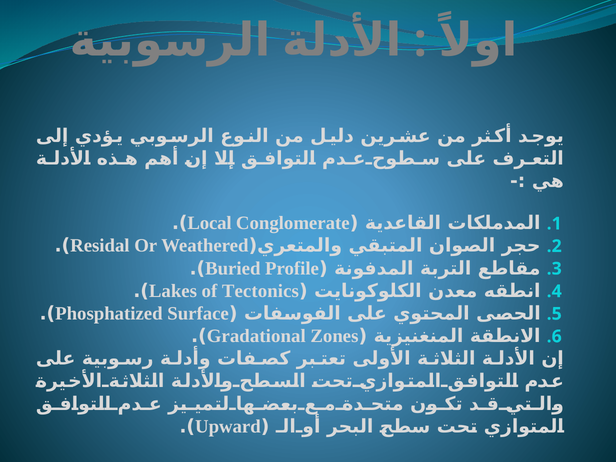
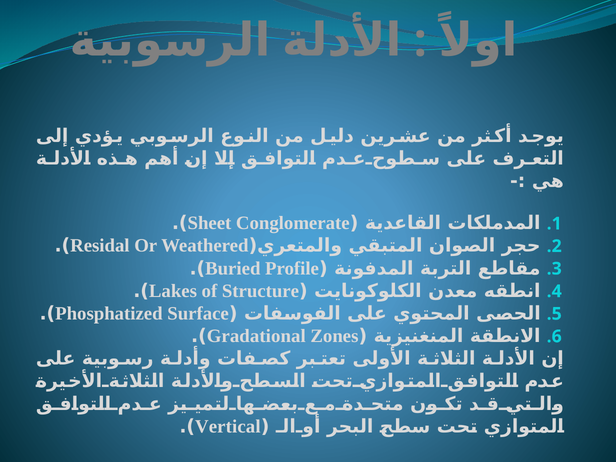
Local: Local -> Sheet
Tectonics: Tectonics -> Structure
Upward: Upward -> Vertical
